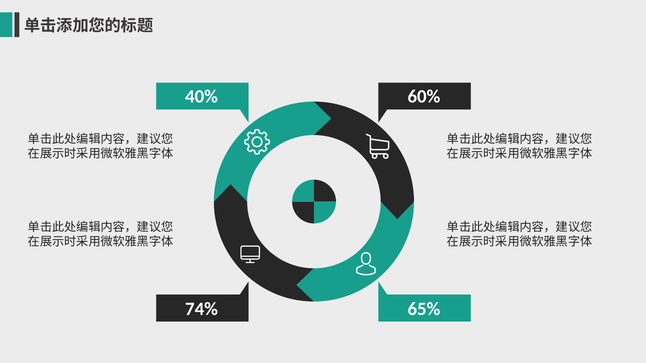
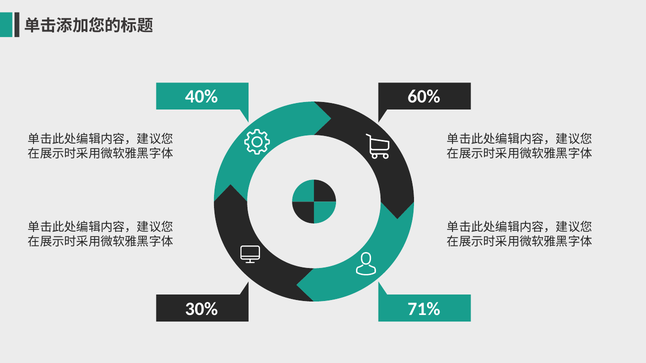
74%: 74% -> 30%
65%: 65% -> 71%
